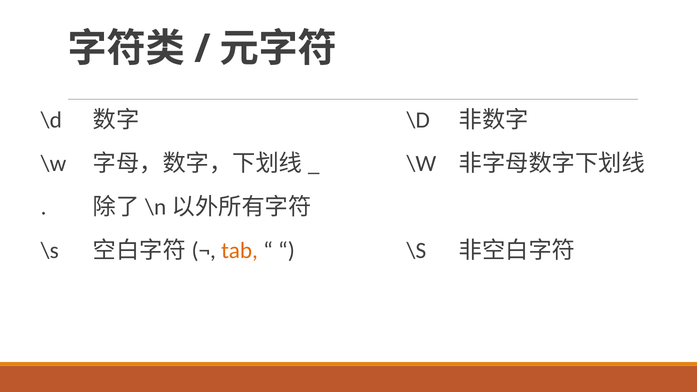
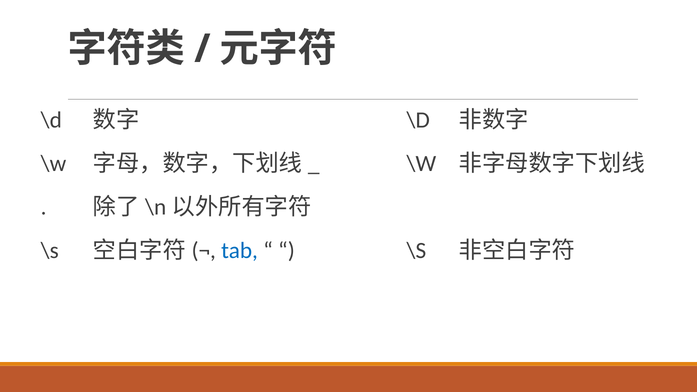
tab colour: orange -> blue
